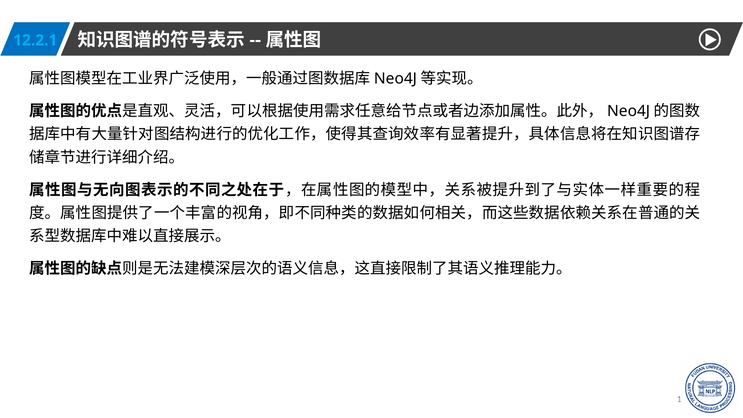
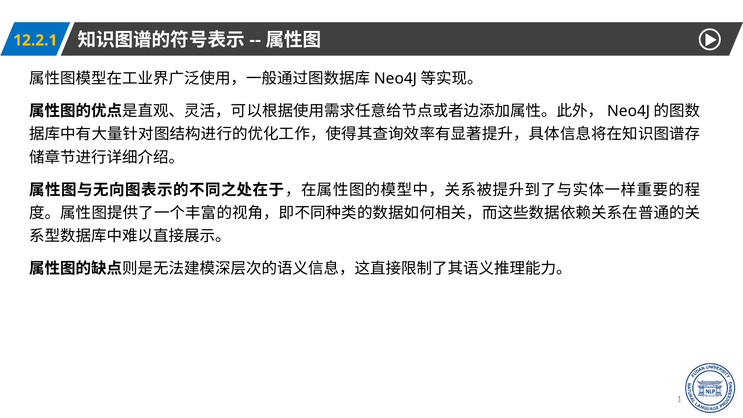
12.2.1 colour: light blue -> yellow
